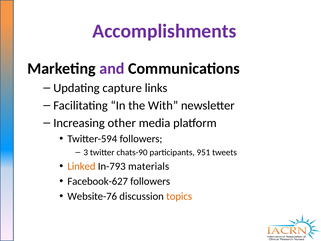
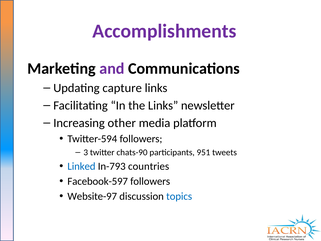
the With: With -> Links
Linked colour: orange -> blue
materials: materials -> countries
Facebook-627: Facebook-627 -> Facebook-597
Website-76: Website-76 -> Website-97
topics colour: orange -> blue
